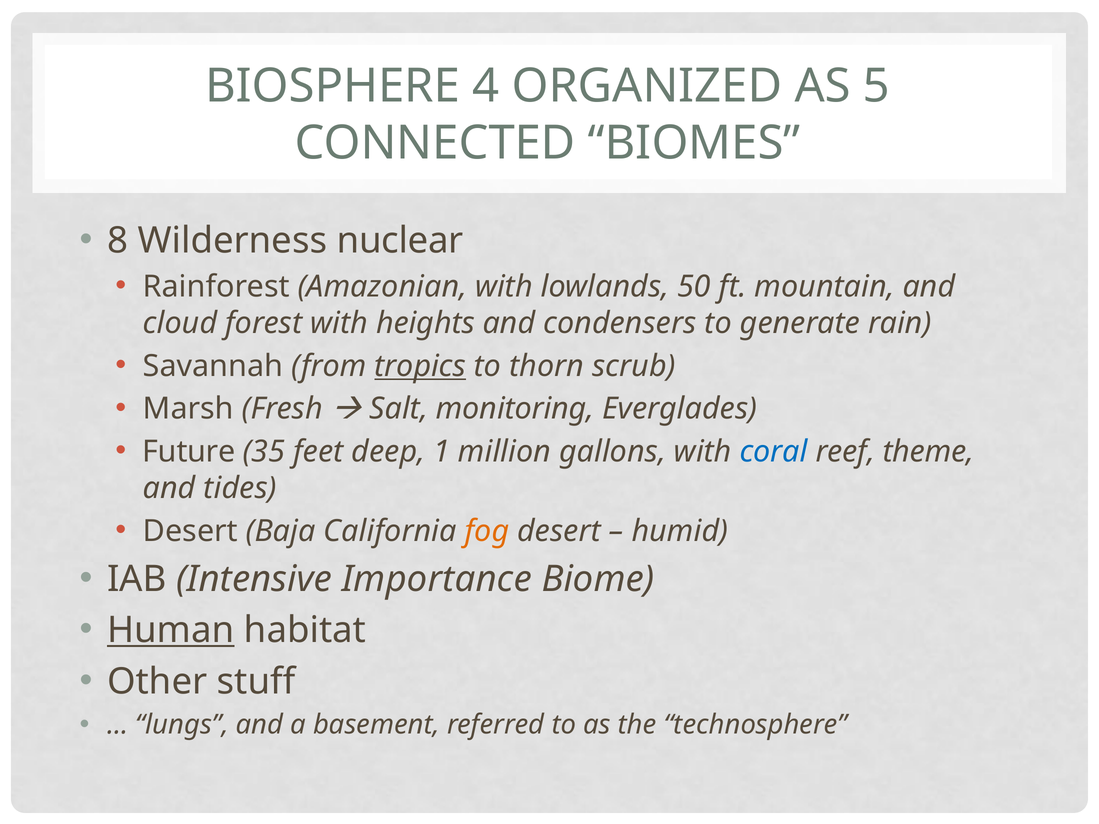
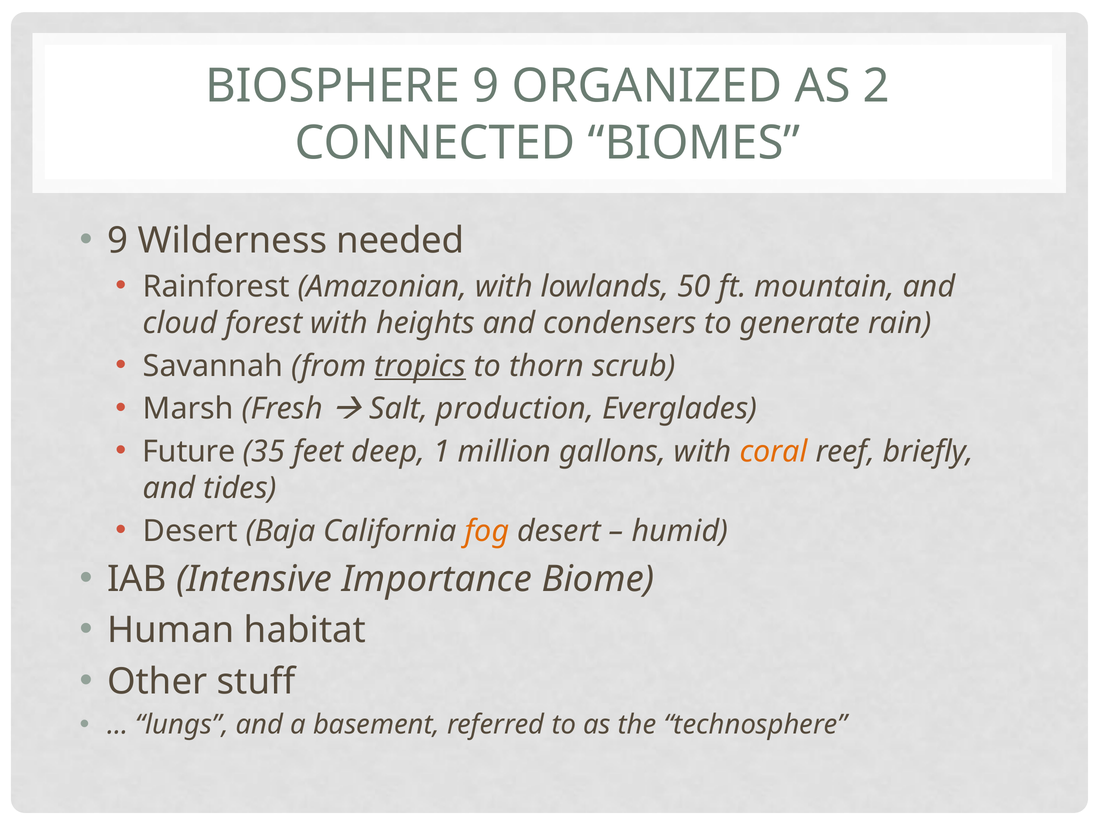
BIOSPHERE 4: 4 -> 9
5: 5 -> 2
8 at (118, 241): 8 -> 9
nuclear: nuclear -> needed
monitoring: monitoring -> production
coral colour: blue -> orange
theme: theme -> briefly
Human underline: present -> none
